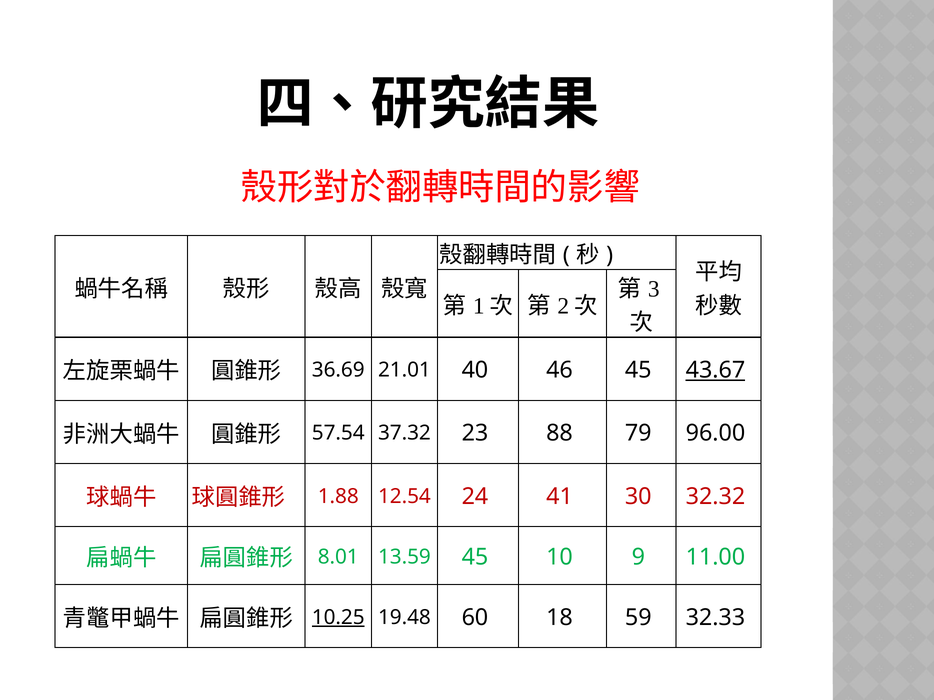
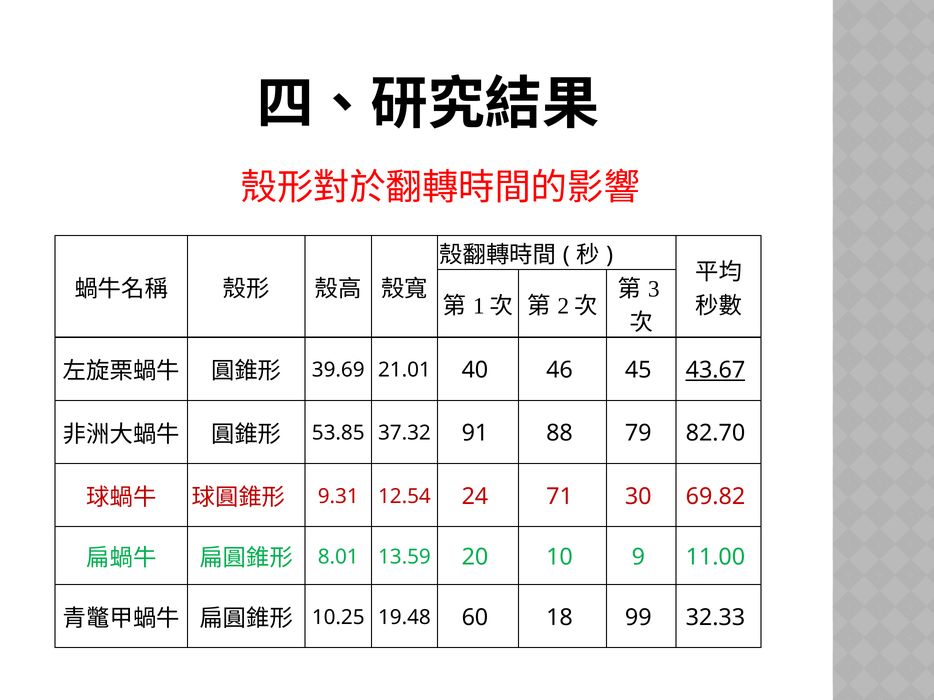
36.69: 36.69 -> 39.69
57.54: 57.54 -> 53.85
23: 23 -> 91
96.00: 96.00 -> 82.70
1.88: 1.88 -> 9.31
41: 41 -> 71
32.32: 32.32 -> 69.82
13.59 45: 45 -> 20
10.25 underline: present -> none
59: 59 -> 99
